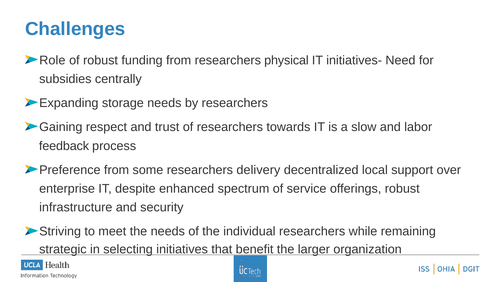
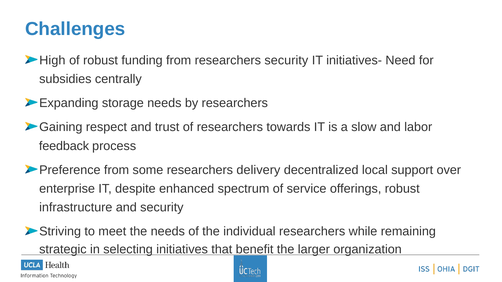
Role: Role -> High
researchers physical: physical -> security
